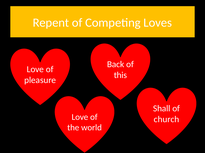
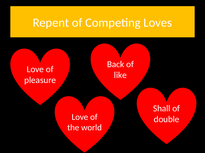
this: this -> like
church: church -> double
